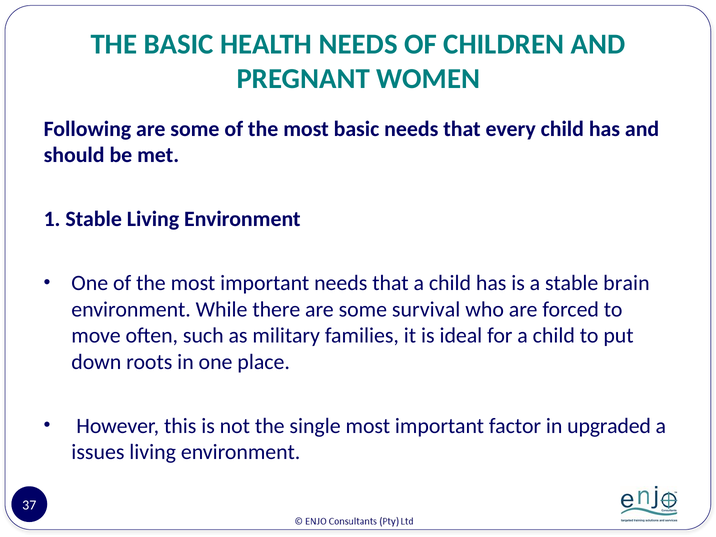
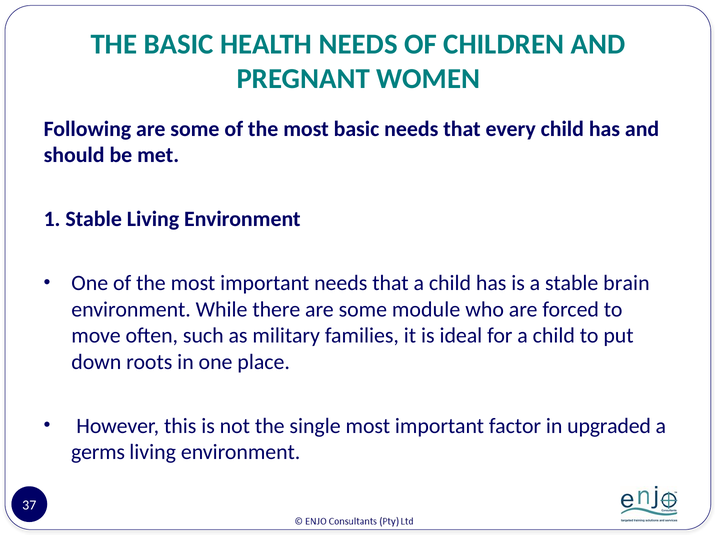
survival: survival -> module
issues: issues -> germs
